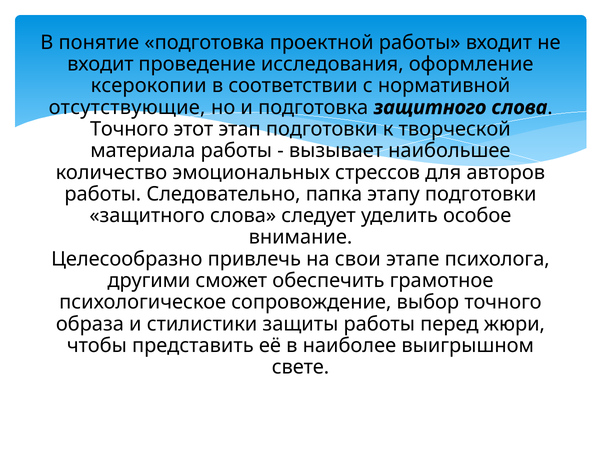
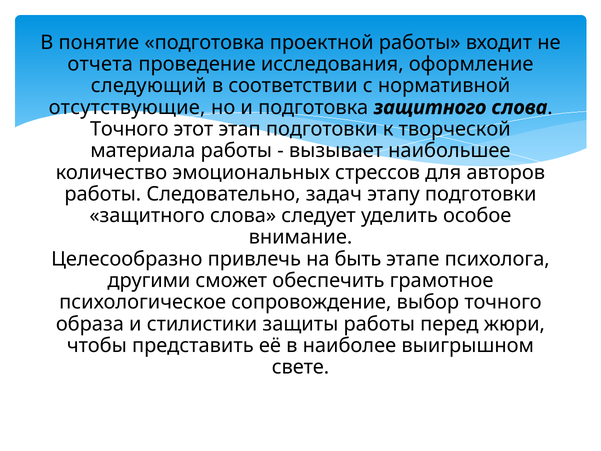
входит at (100, 64): входит -> отчета
ксерокопии: ксерокопии -> следующий
папка: папка -> задач
свои: свои -> быть
